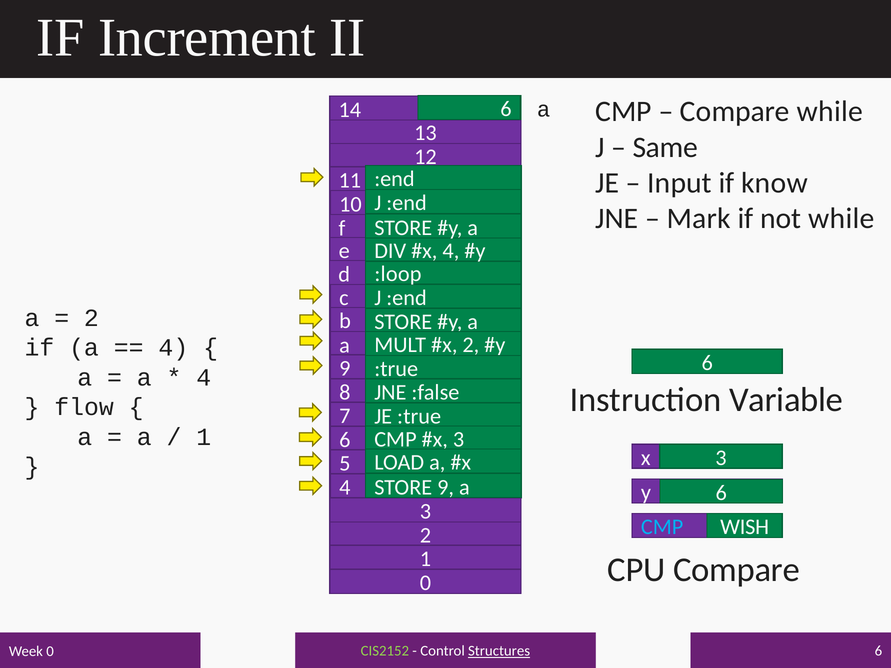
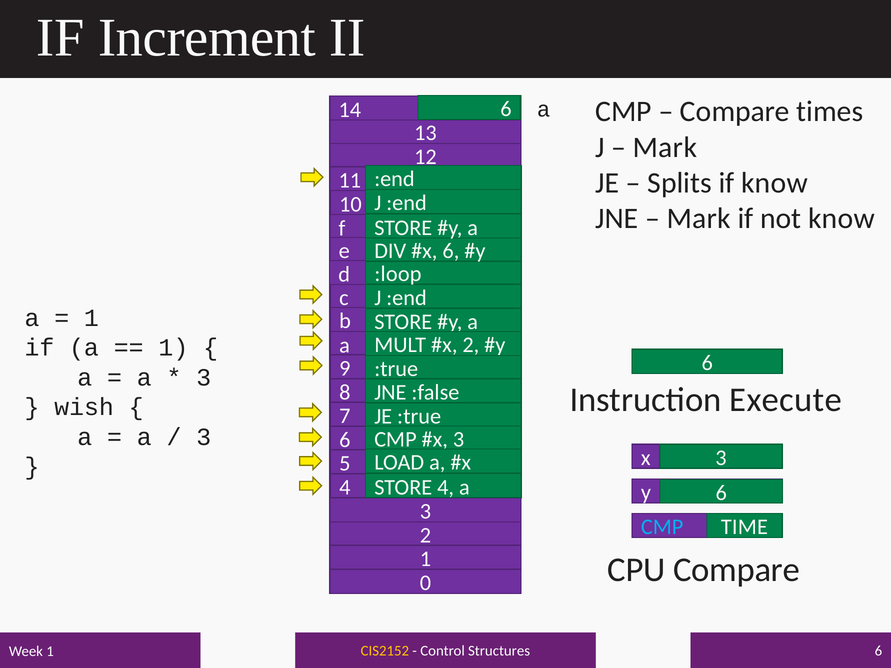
Compare while: while -> times
Same at (665, 147): Same -> Mark
Input: Input -> Splits
not while: while -> know
4 at (451, 251): 4 -> 6
2 at (91, 318): 2 -> 1
4 at (173, 348): 4 -> 1
4 at (204, 378): 4 -> 3
Variable: Variable -> Execute
flow: flow -> wish
1 at (204, 437): 1 -> 3
9 at (446, 487): 9 -> 4
WISH: WISH -> TIME
CIS2152 colour: light green -> yellow
Structures underline: present -> none
Week 0: 0 -> 1
